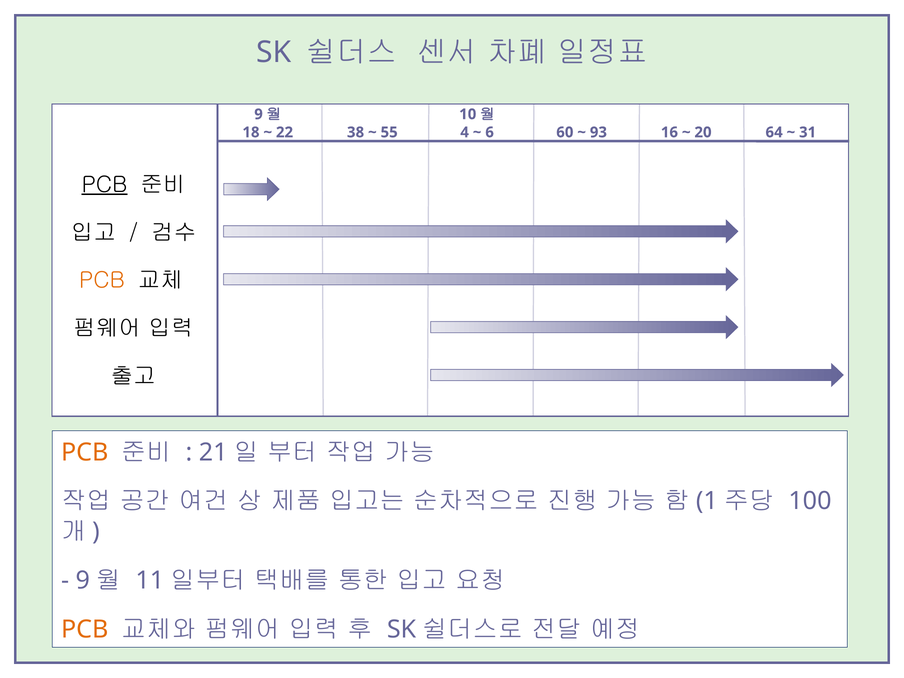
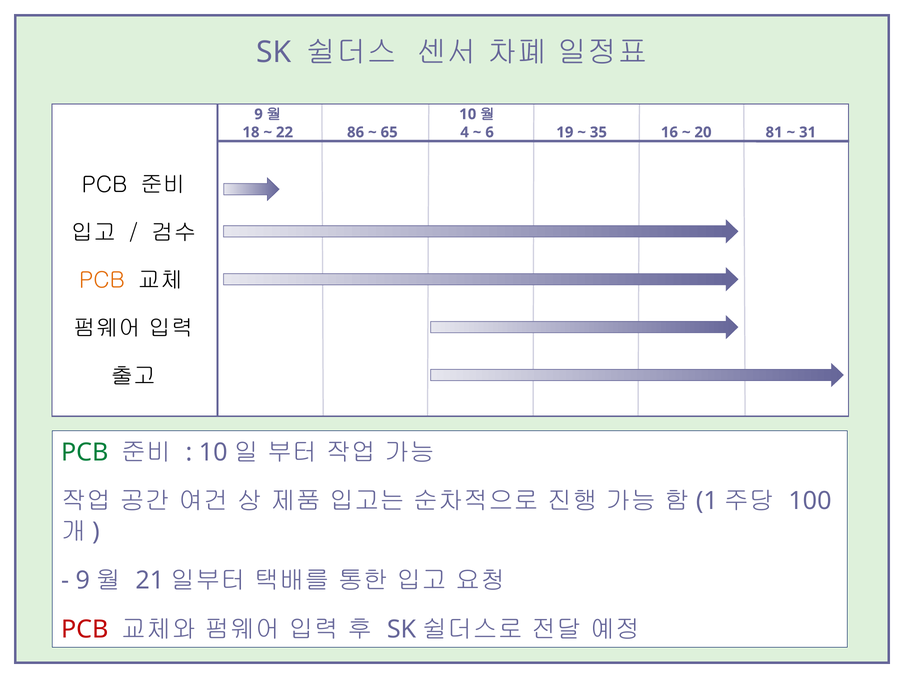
38: 38 -> 86
55: 55 -> 65
60: 60 -> 19
93: 93 -> 35
64: 64 -> 81
PCB at (104, 185) underline: present -> none
PCB at (85, 452) colour: orange -> green
21 at (213, 452): 21 -> 10
11: 11 -> 21
PCB at (85, 629) colour: orange -> red
